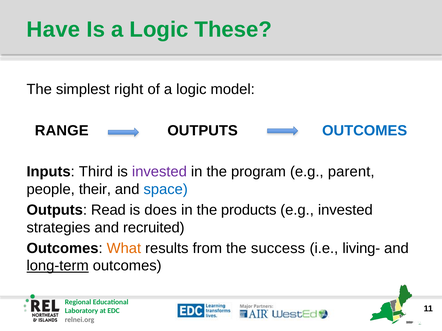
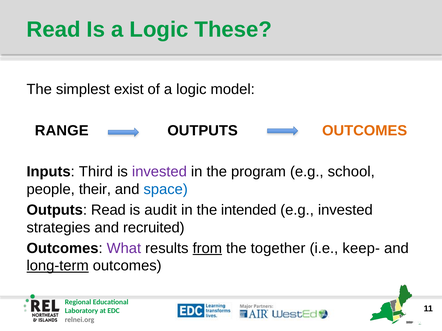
Have at (53, 30): Have -> Read
right: right -> exist
OUTCOMES at (365, 131) colour: blue -> orange
parent: parent -> school
does: does -> audit
products: products -> intended
What colour: orange -> purple
from underline: none -> present
success: success -> together
living-: living- -> keep-
